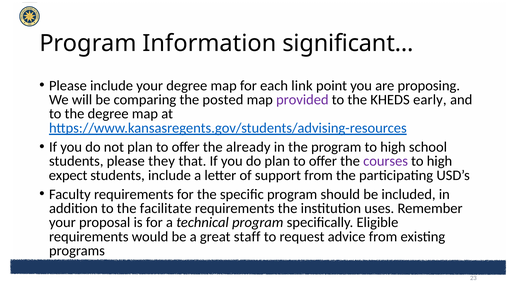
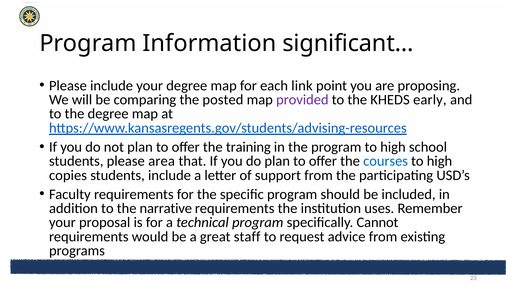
already: already -> training
they: they -> area
courses colour: purple -> blue
expect: expect -> copies
facilitate: facilitate -> narrative
Eligible: Eligible -> Cannot
